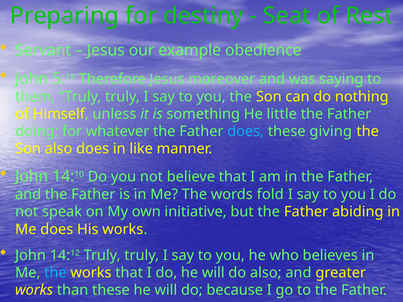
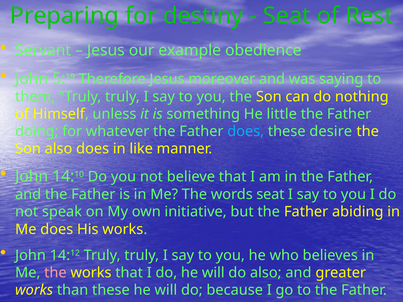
giving: giving -> desire
words fold: fold -> seat
the at (55, 273) colour: light blue -> pink
